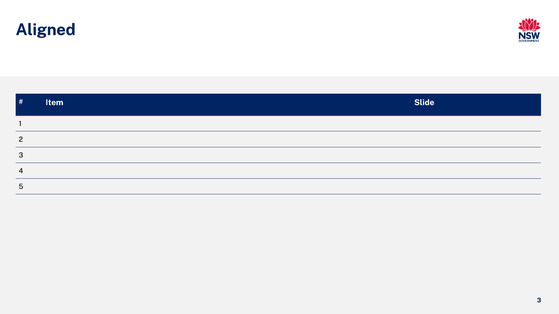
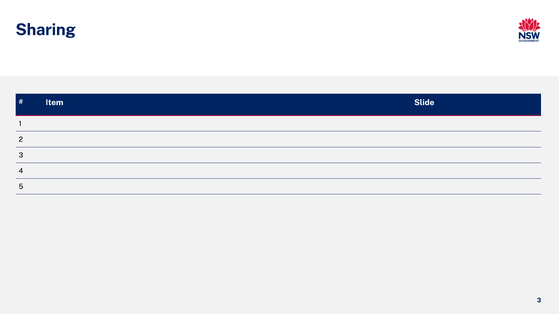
Aligned: Aligned -> Sharing
